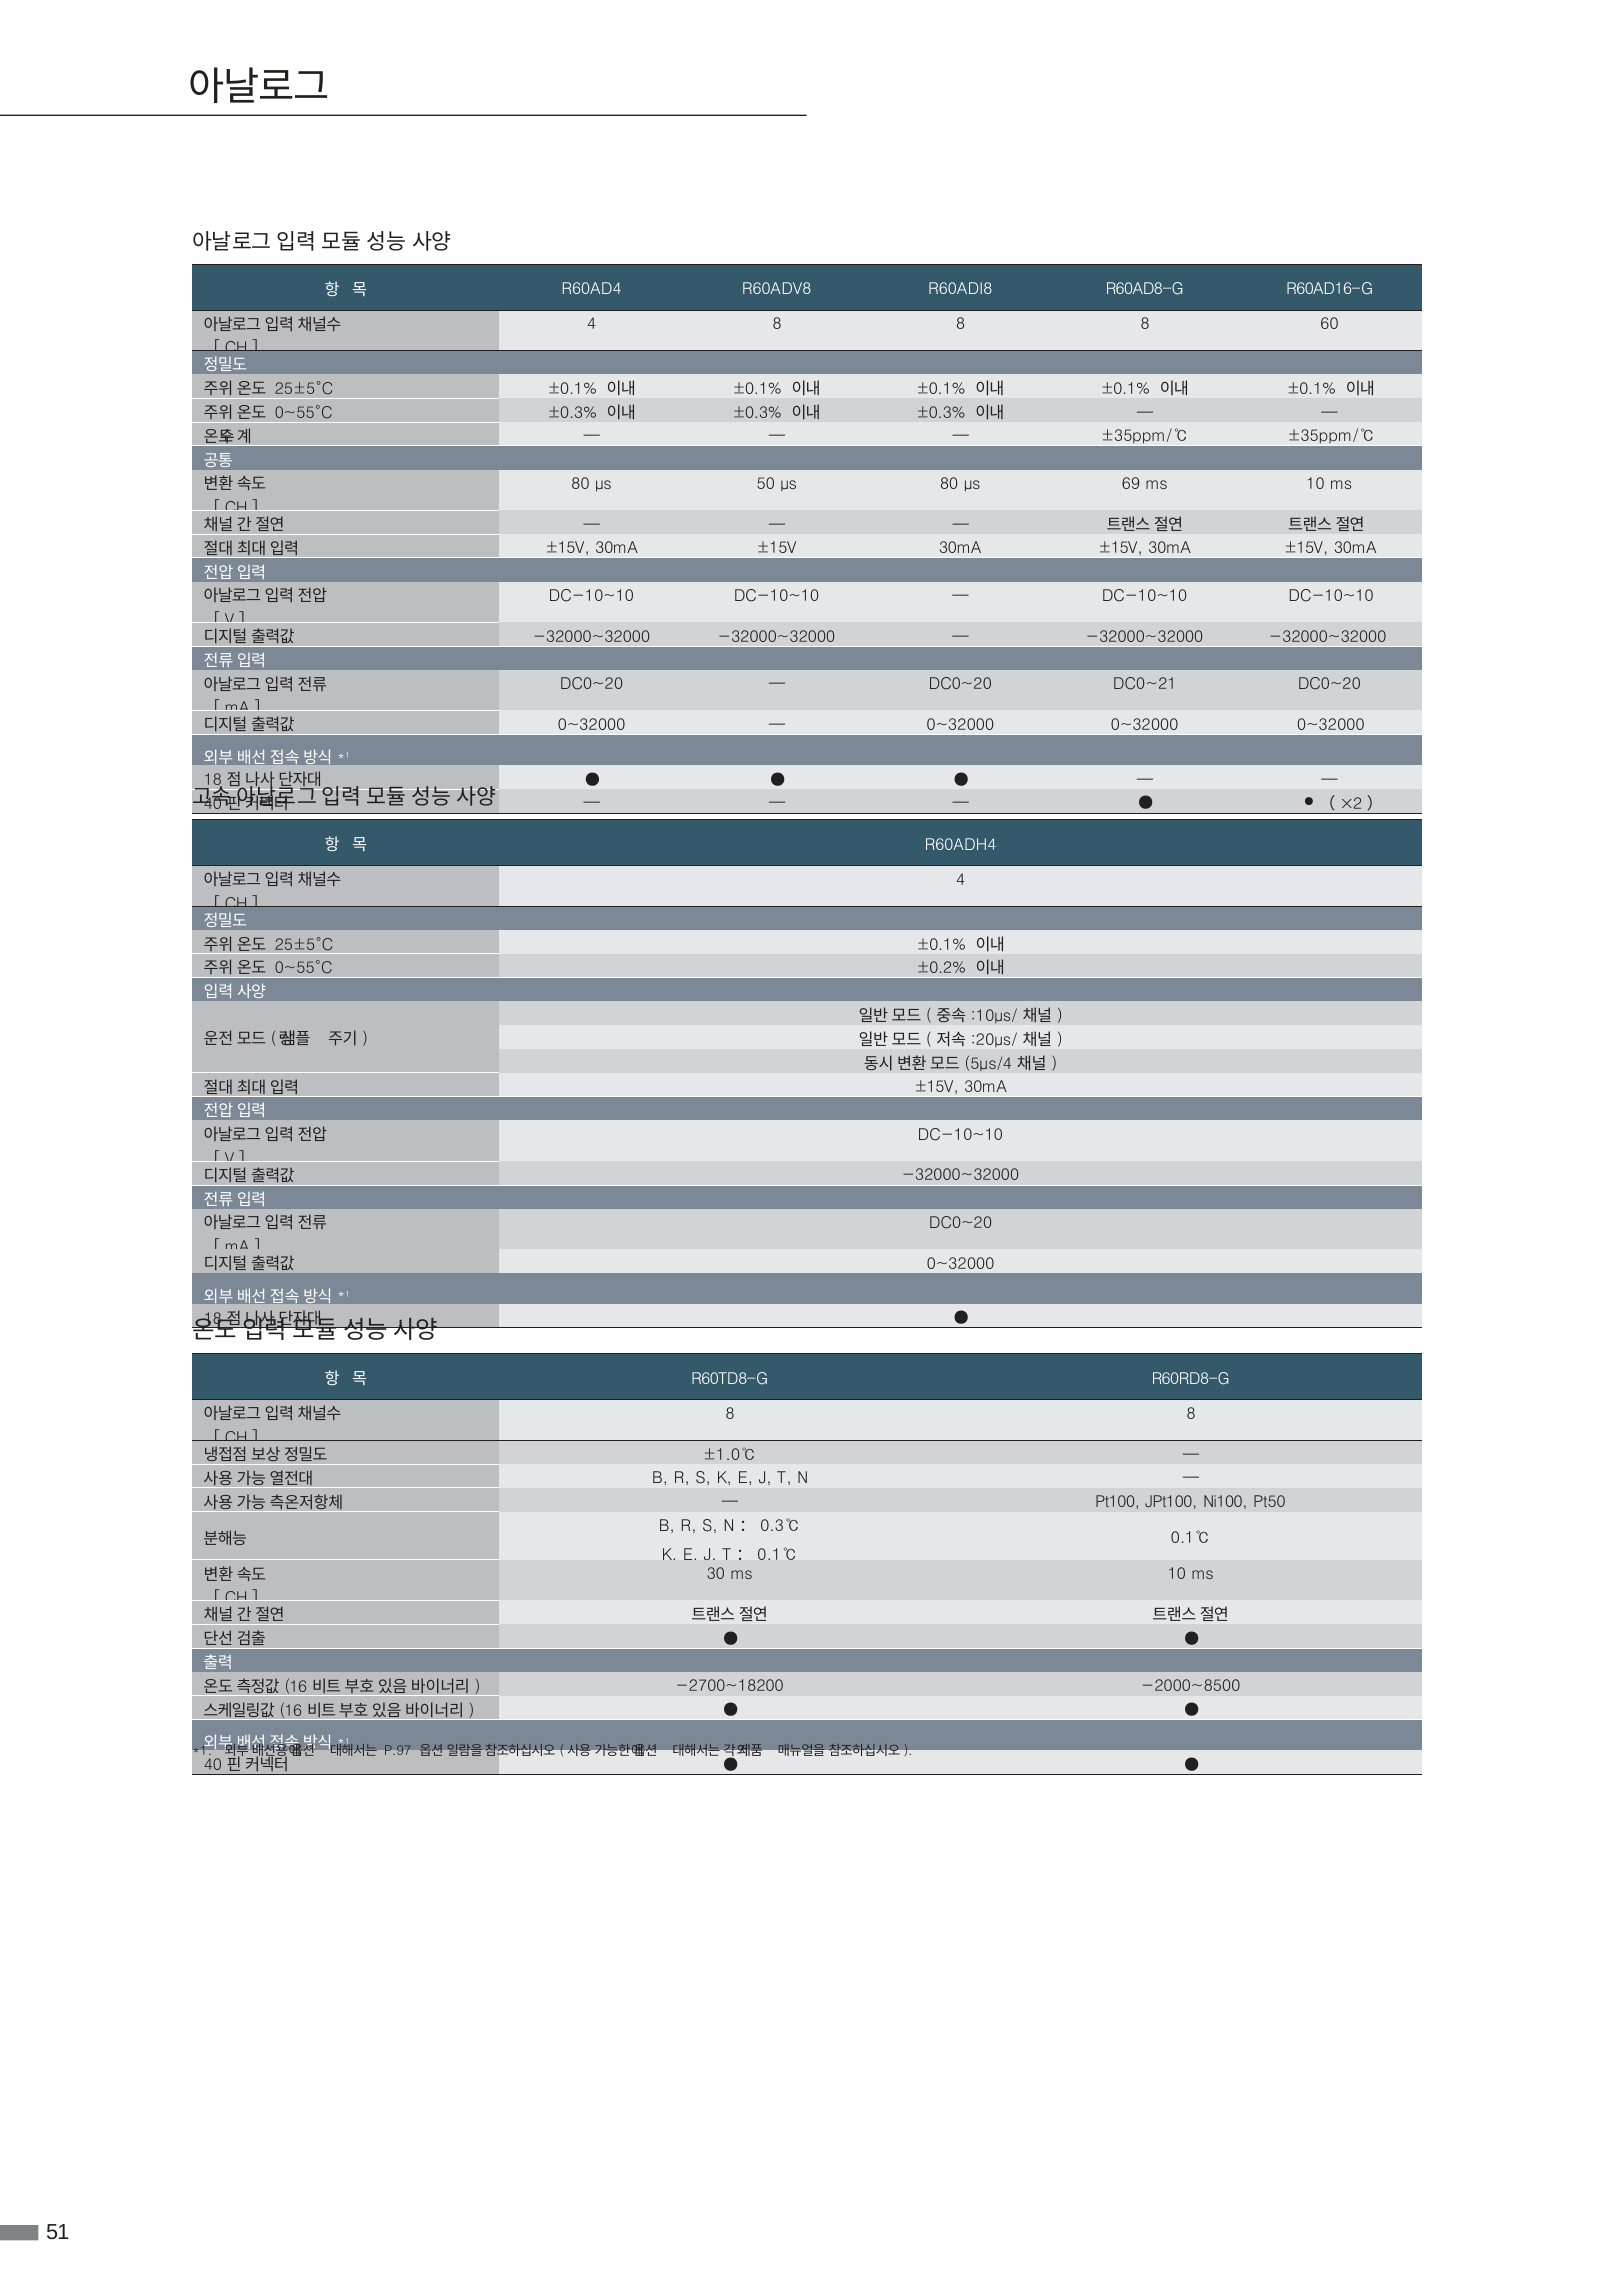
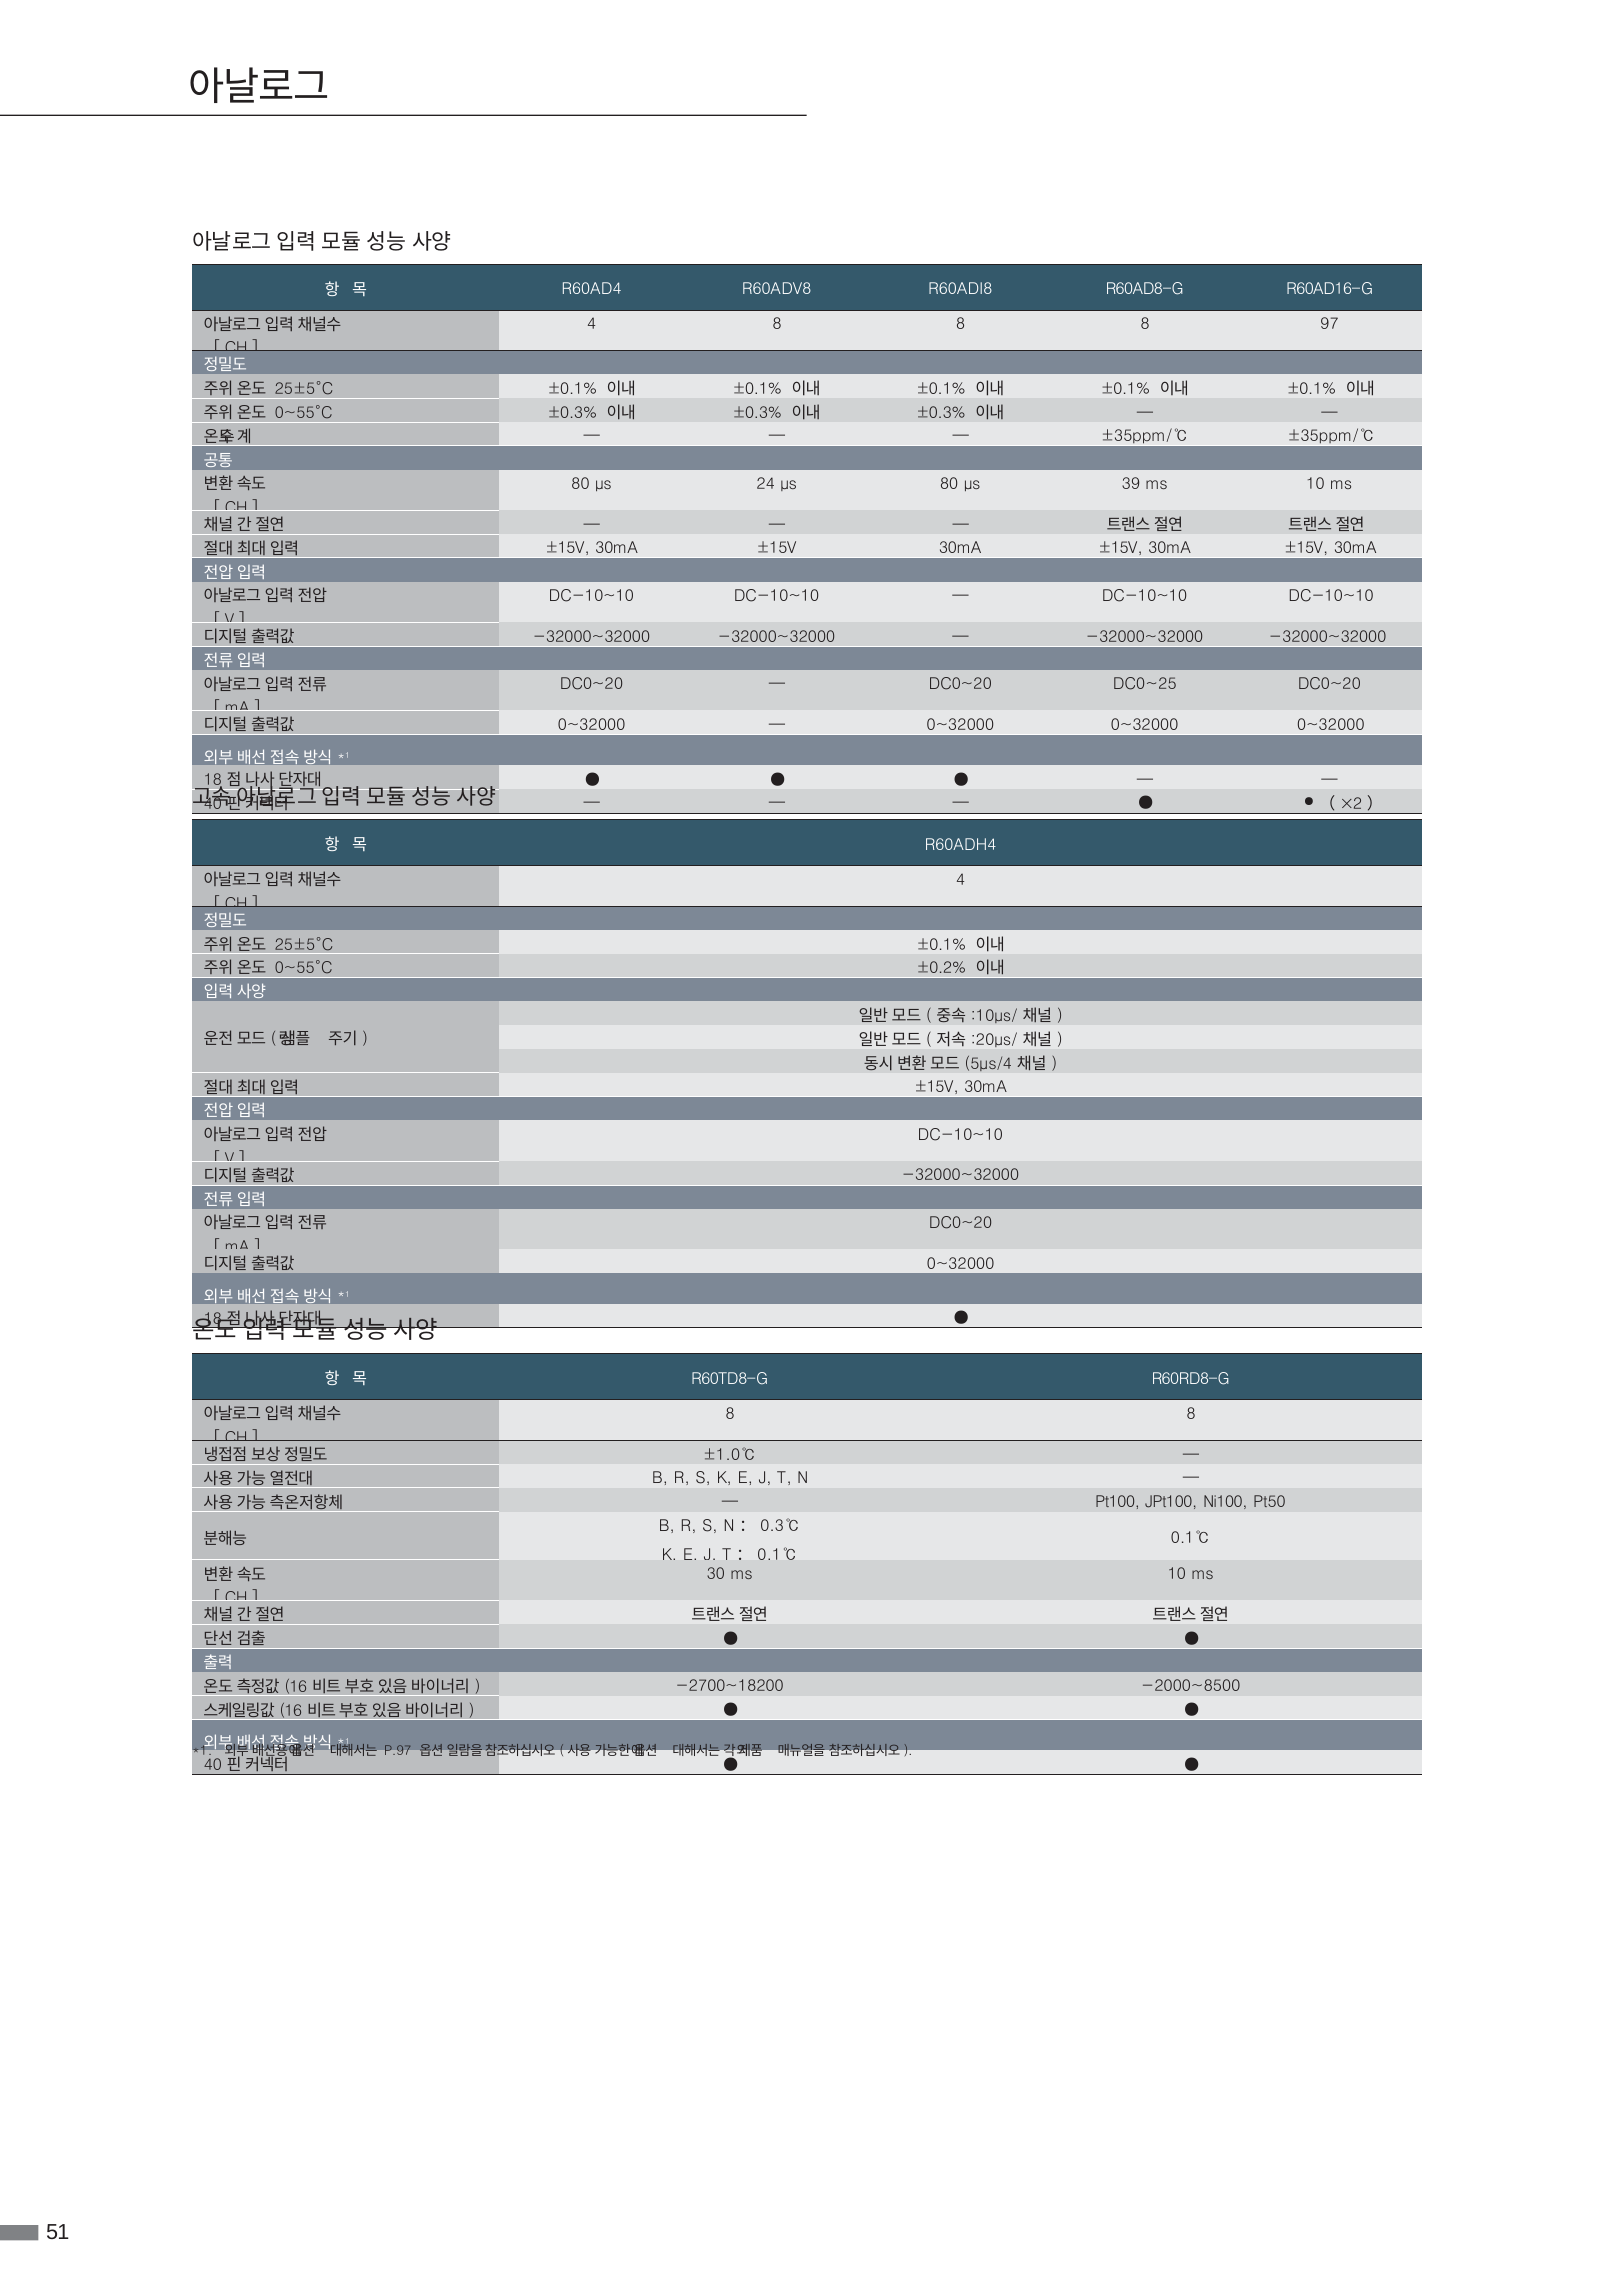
60: 60 -> 97
50: 50 -> 24
69: 69 -> 39
DC0~21: DC0~21 -> DC0~25
